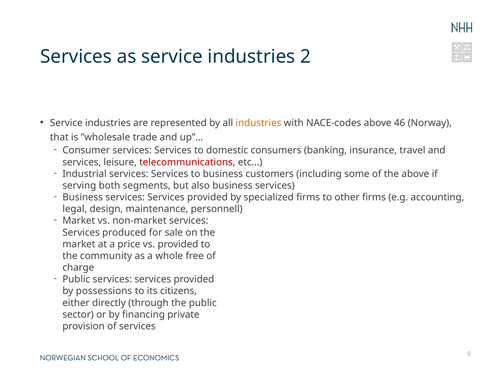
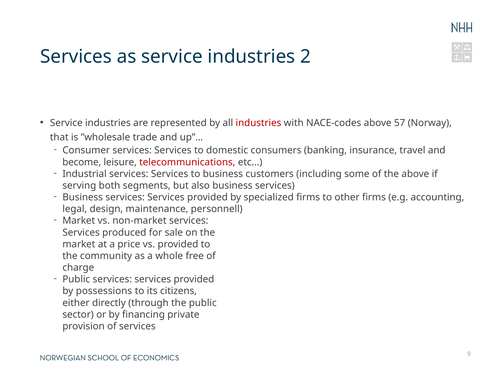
industries at (258, 123) colour: orange -> red
46: 46 -> 57
services at (82, 162): services -> become
